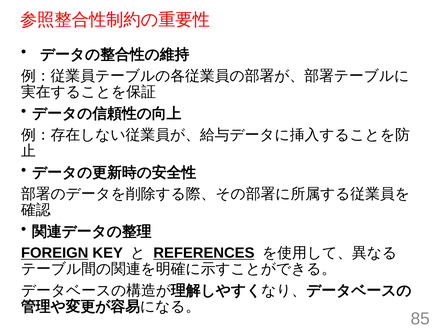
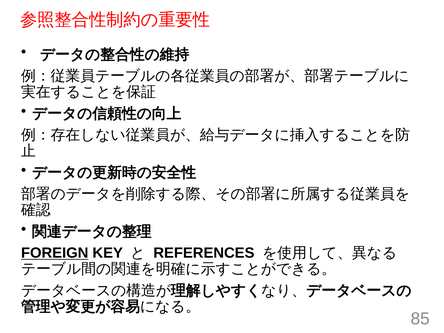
REFERENCES underline: present -> none
